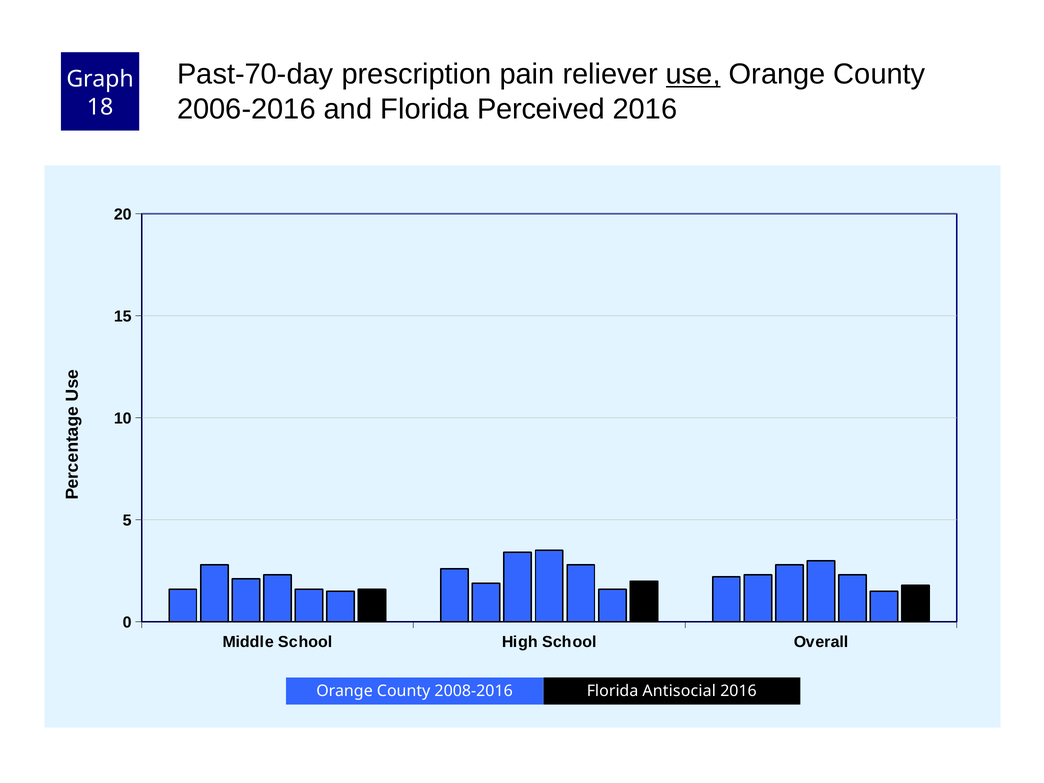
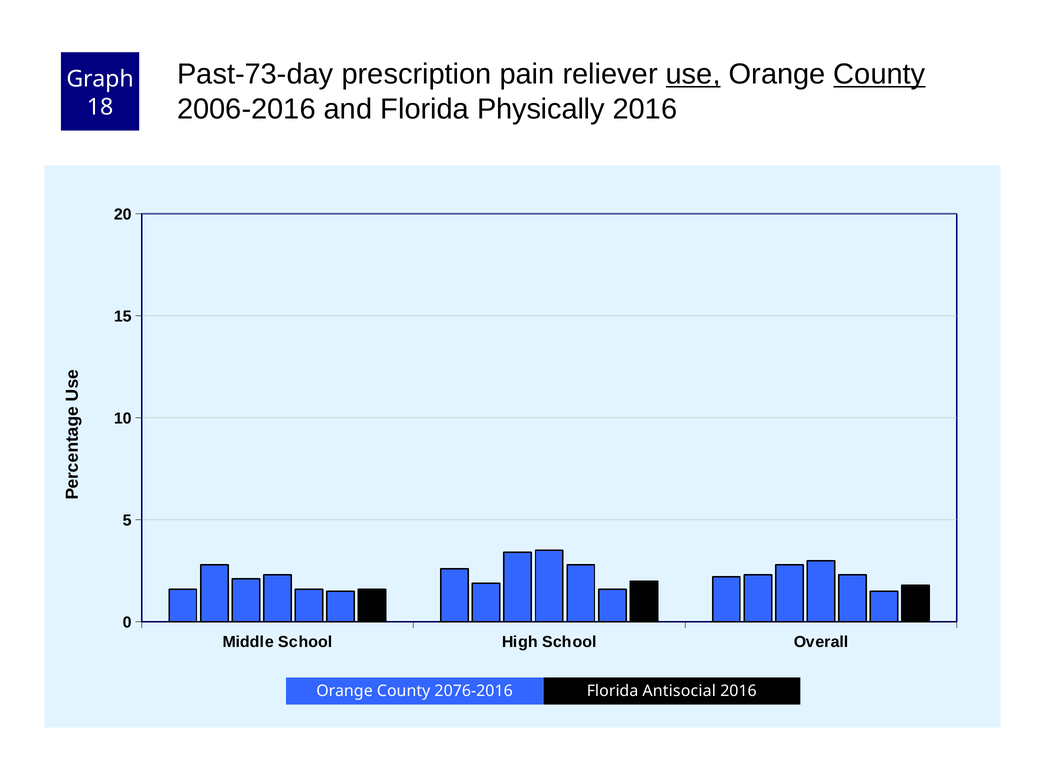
Past-70-day: Past-70-day -> Past-73-day
County at (879, 74) underline: none -> present
Perceived: Perceived -> Physically
2008-2016: 2008-2016 -> 2076-2016
